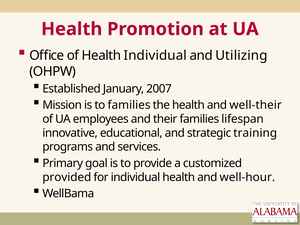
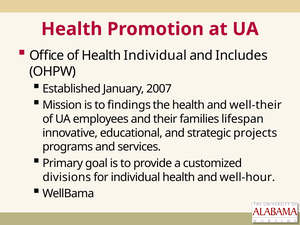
Utilizing: Utilizing -> Includes
to families: families -> findings
training: training -> projects
provided: provided -> divisions
